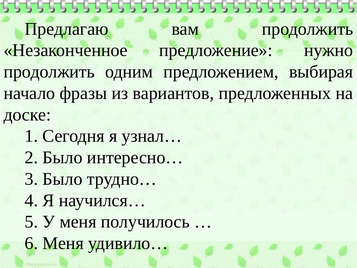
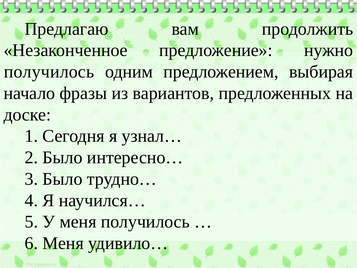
продолжить at (49, 72): продолжить -> получилось
